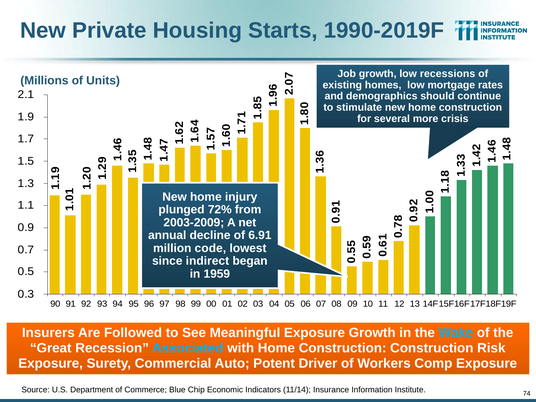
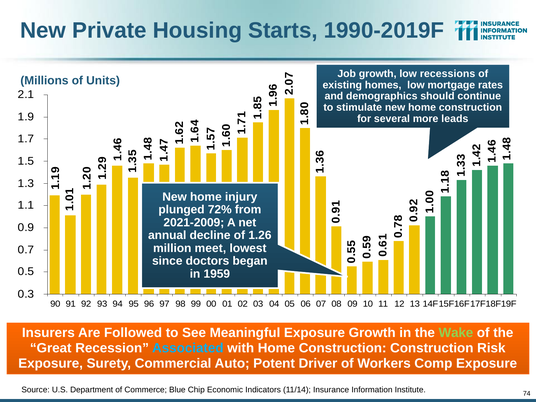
crisis: crisis -> leads
2003-2009: 2003-2009 -> 2021-2009
6.91: 6.91 -> 1.26
code: code -> meet
indirect: indirect -> doctors
Wake colour: light blue -> light green
